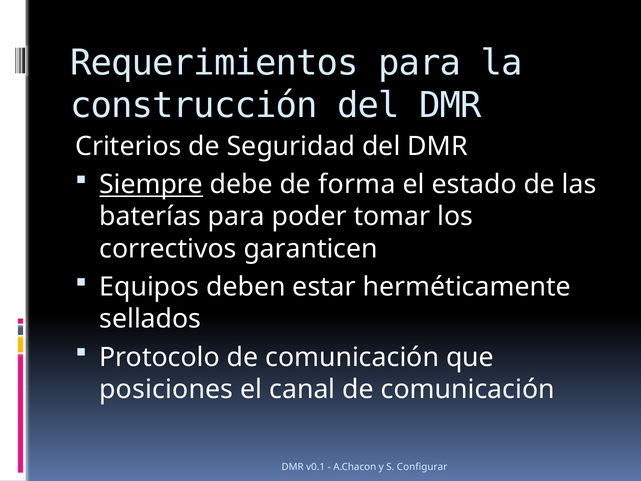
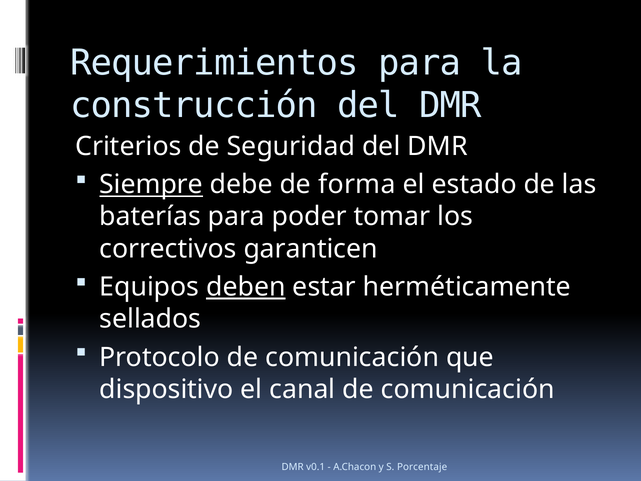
deben underline: none -> present
posiciones: posiciones -> dispositivo
Configurar: Configurar -> Porcentaje
